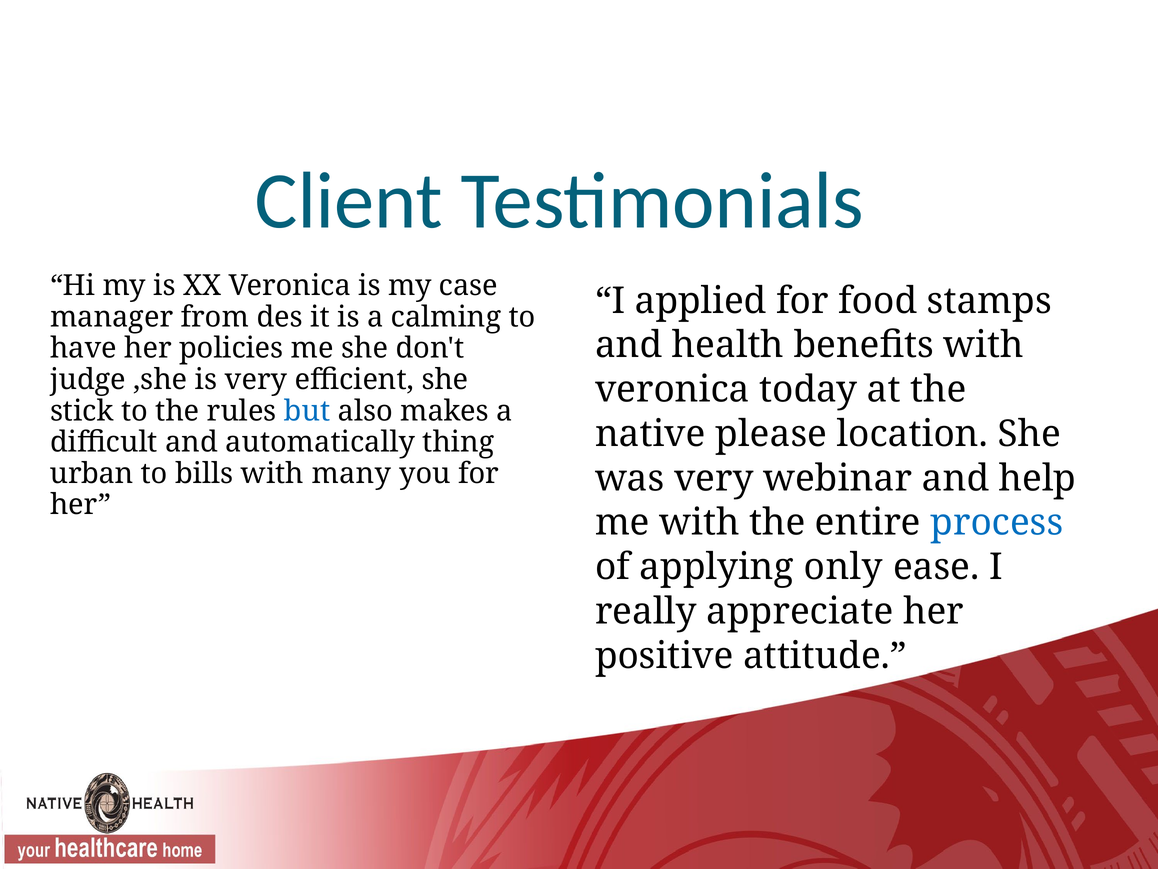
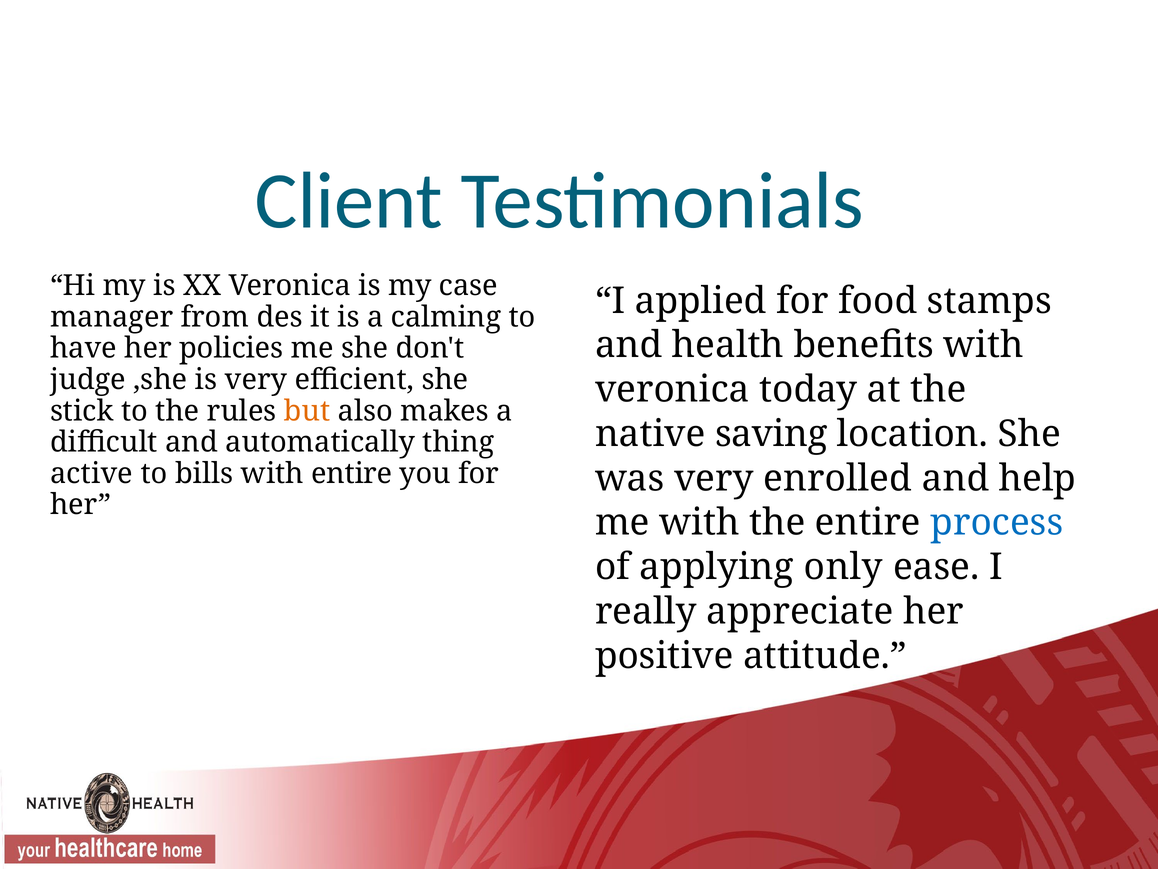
but colour: blue -> orange
please: please -> saving
urban: urban -> active
with many: many -> entire
webinar: webinar -> enrolled
